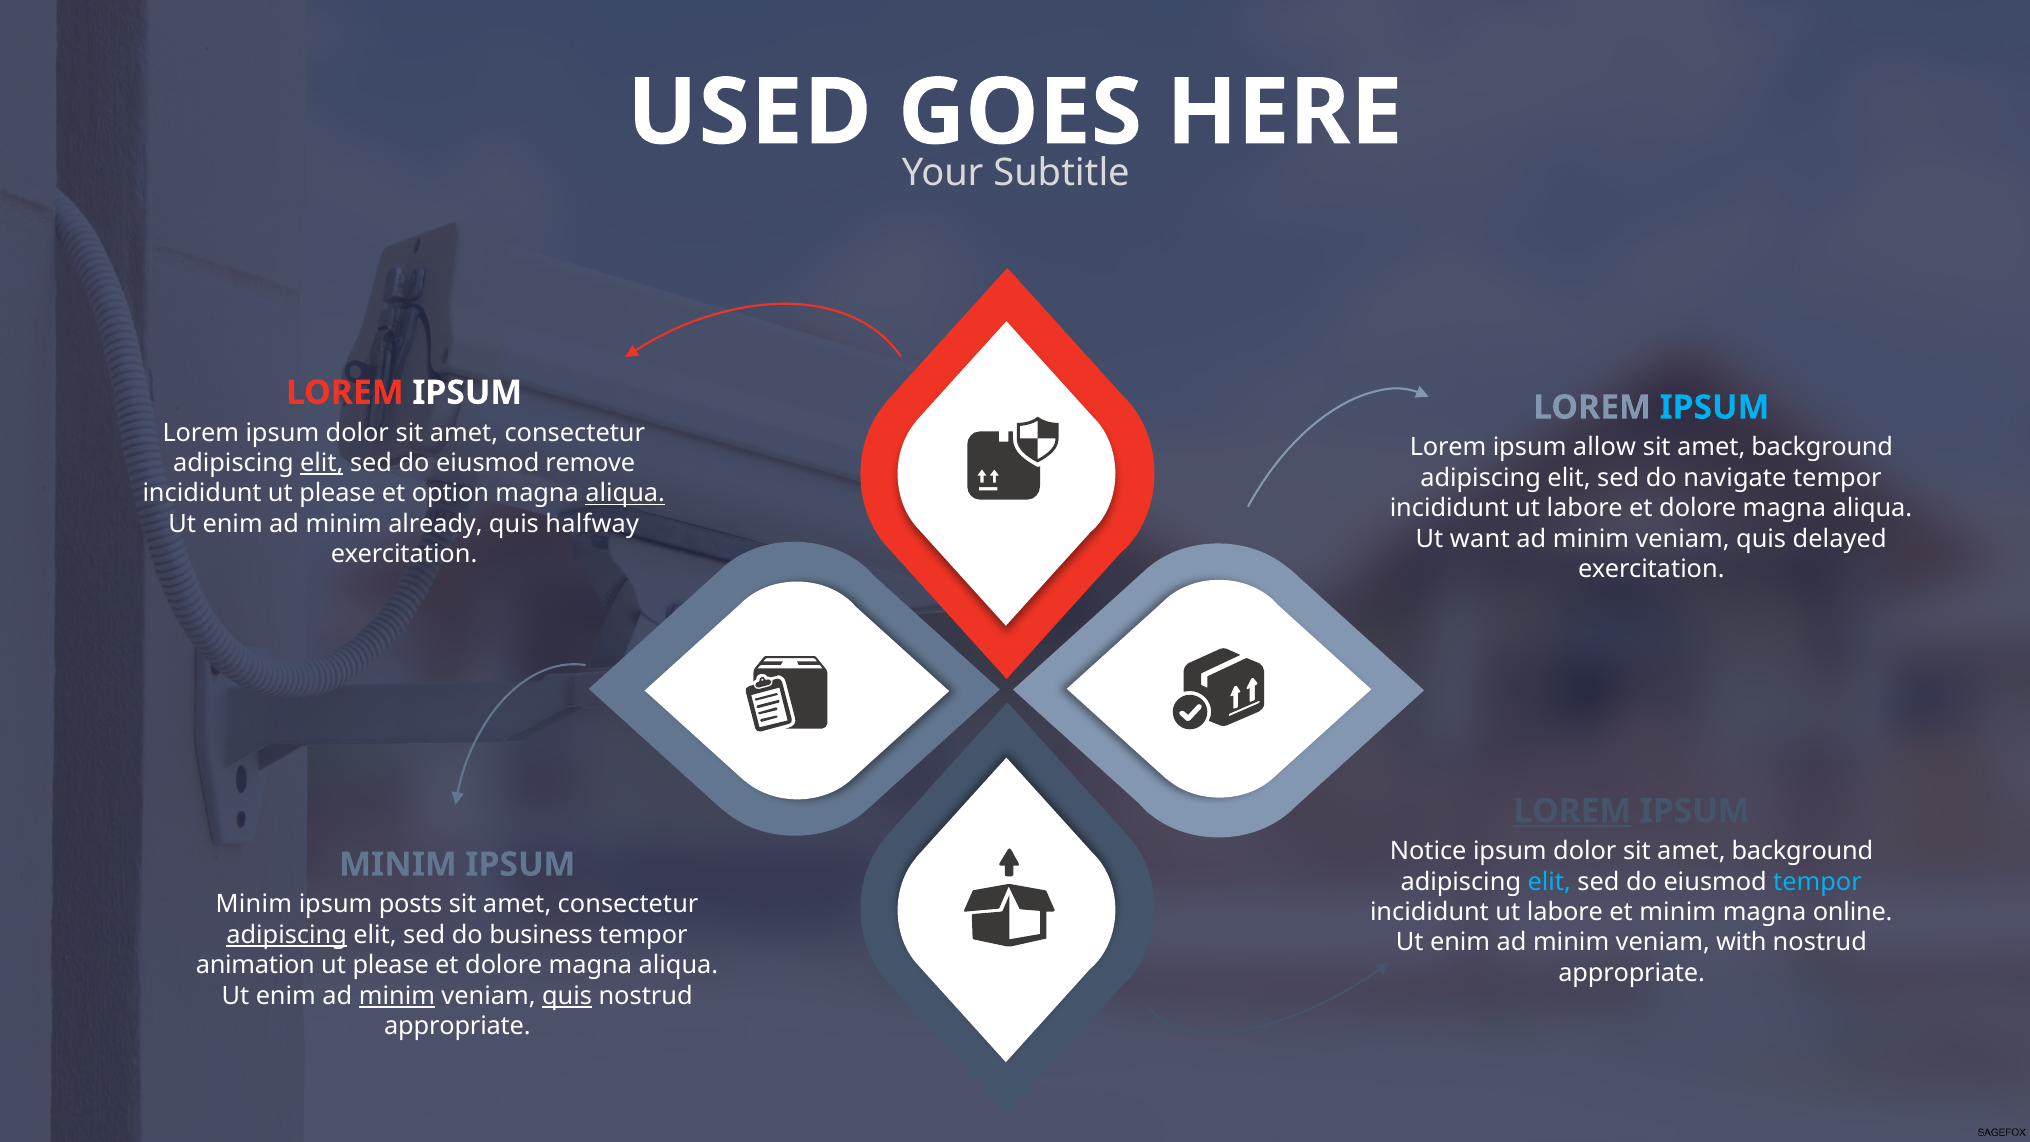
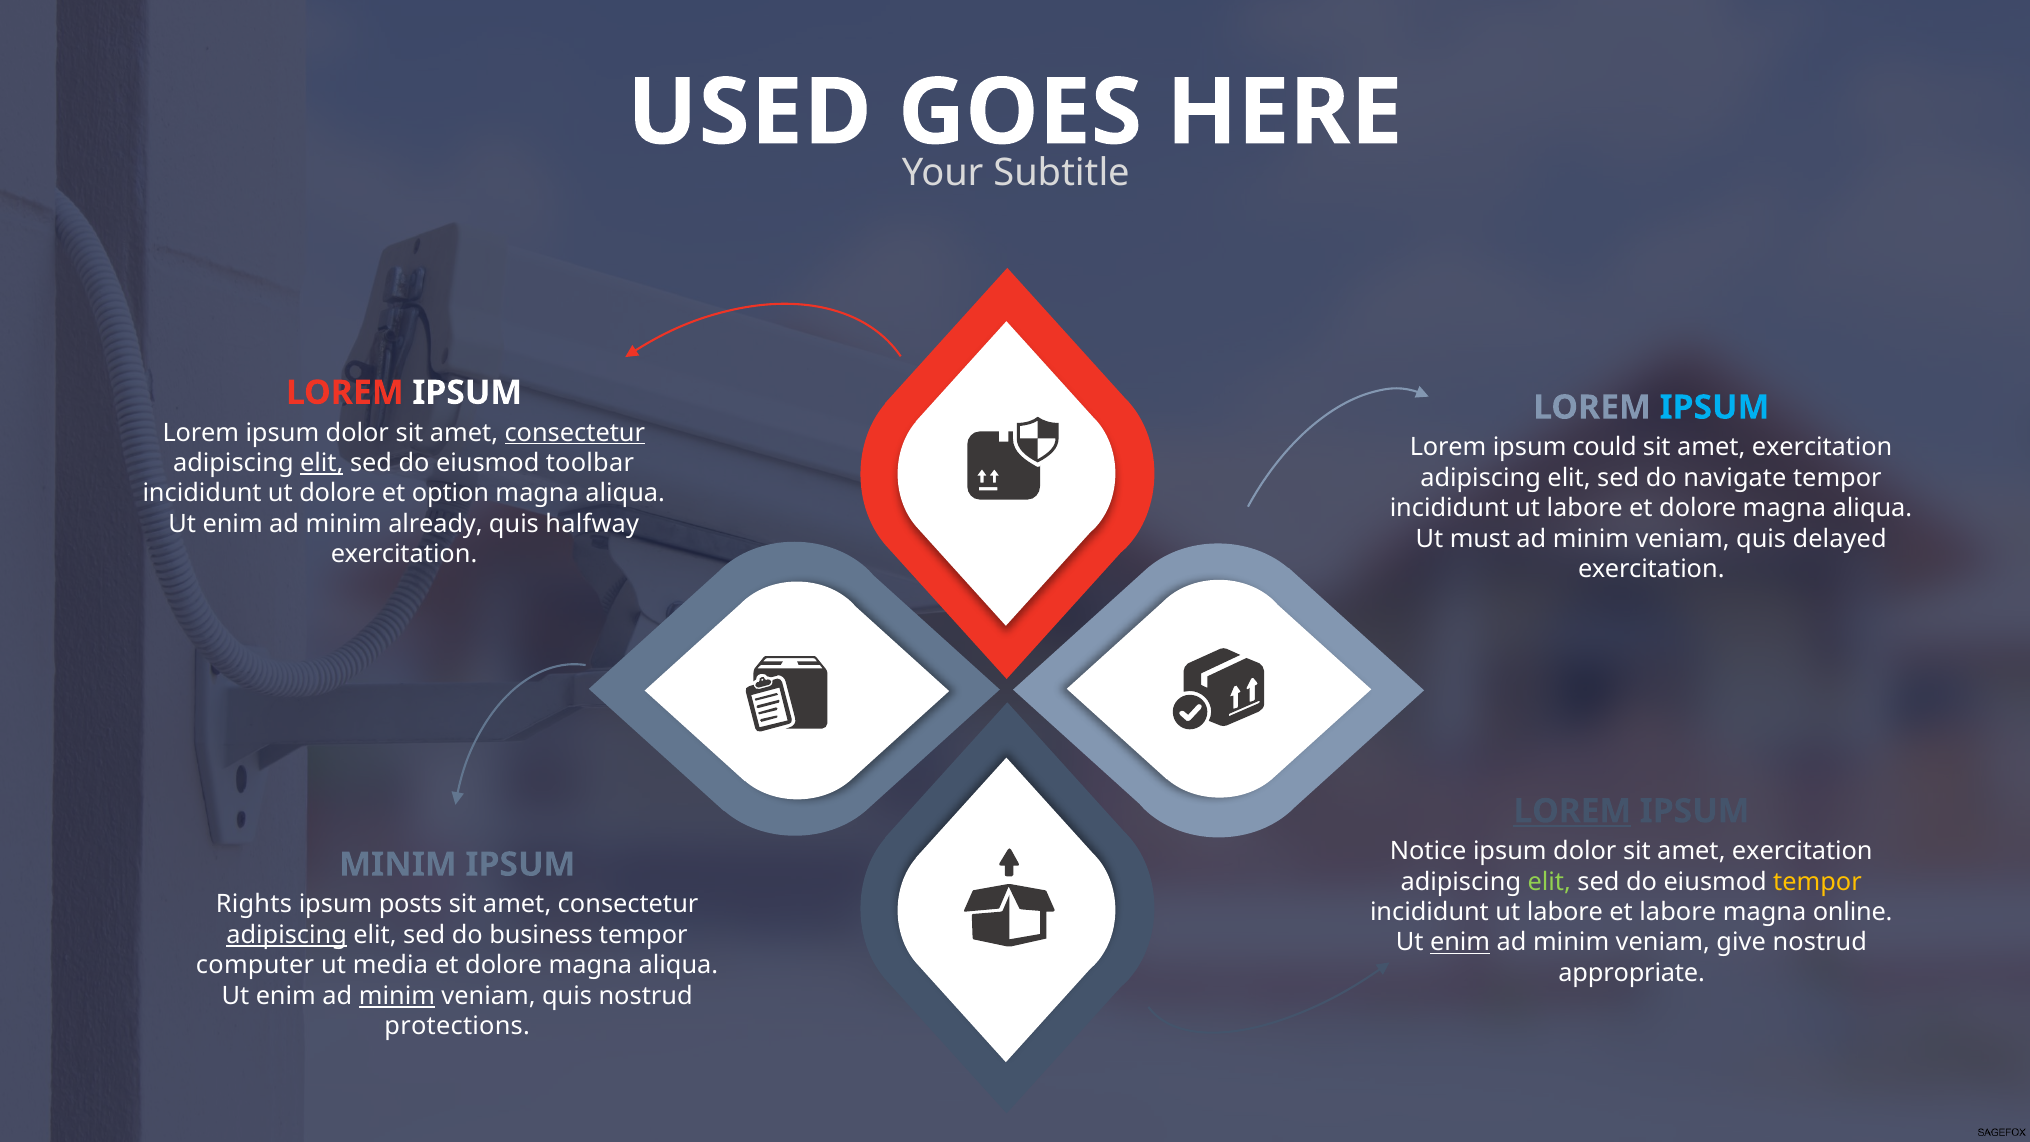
consectetur at (575, 433) underline: none -> present
allow: allow -> could
background at (1822, 447): background -> exercitation
remove: remove -> toolbar
incididunt ut please: please -> dolore
aliqua at (625, 494) underline: present -> none
want: want -> must
dolor sit amet background: background -> exercitation
elit at (1549, 882) colour: light blue -> light green
tempor at (1817, 882) colour: light blue -> yellow
Minim at (254, 904): Minim -> Rights
et minim: minim -> labore
enim at (1460, 942) underline: none -> present
with: with -> give
animation: animation -> computer
please at (391, 965): please -> media
quis at (567, 996) underline: present -> none
appropriate at (457, 1026): appropriate -> protections
